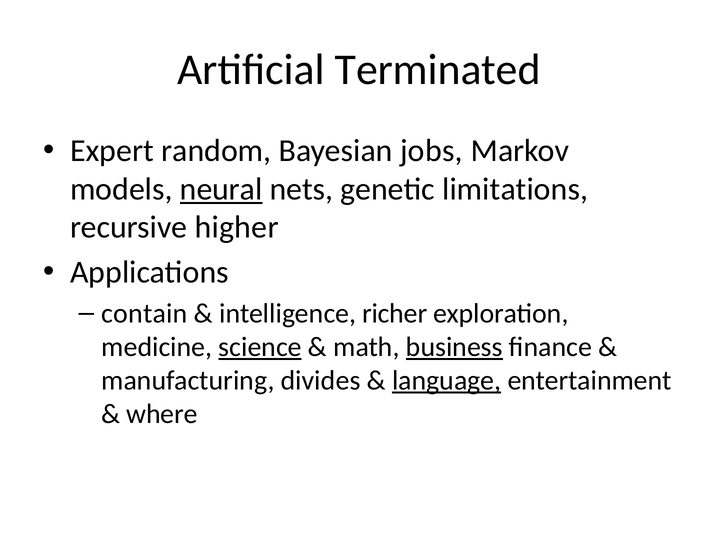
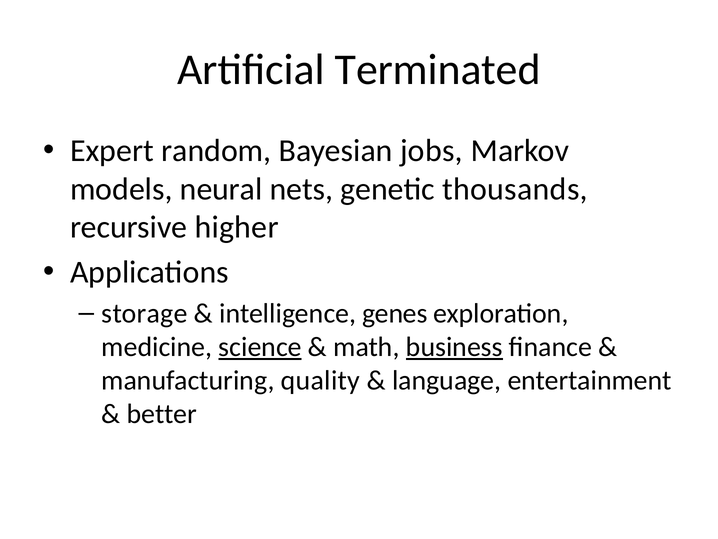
neural underline: present -> none
limitations: limitations -> thousands
contain: contain -> storage
richer: richer -> genes
divides: divides -> quality
language underline: present -> none
where: where -> better
